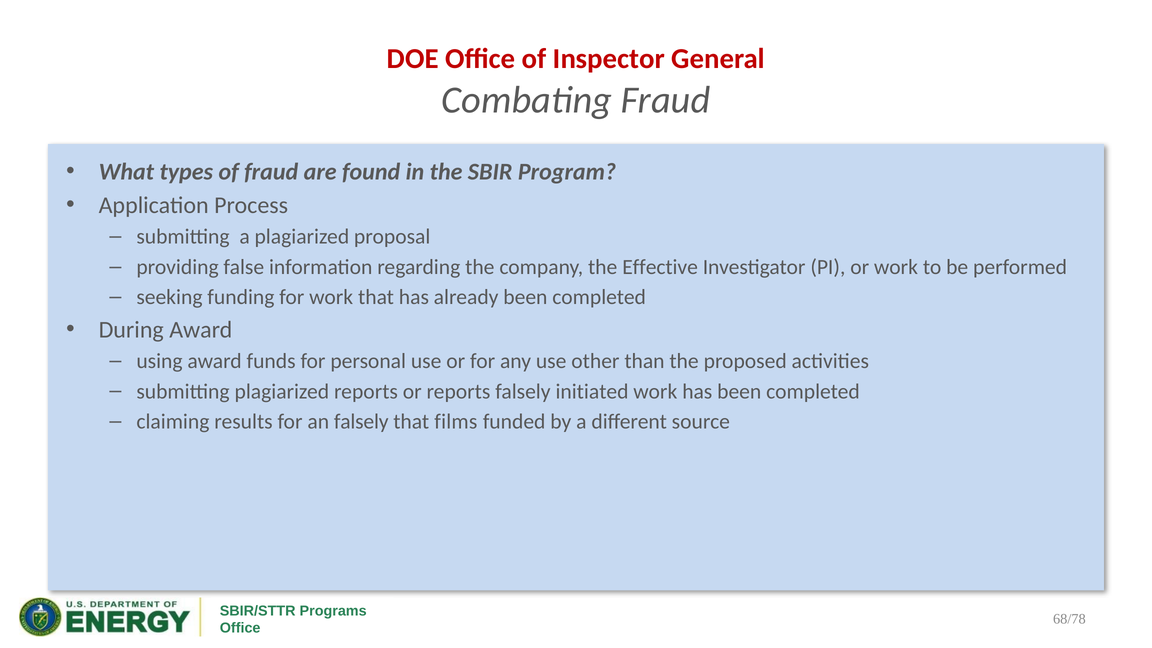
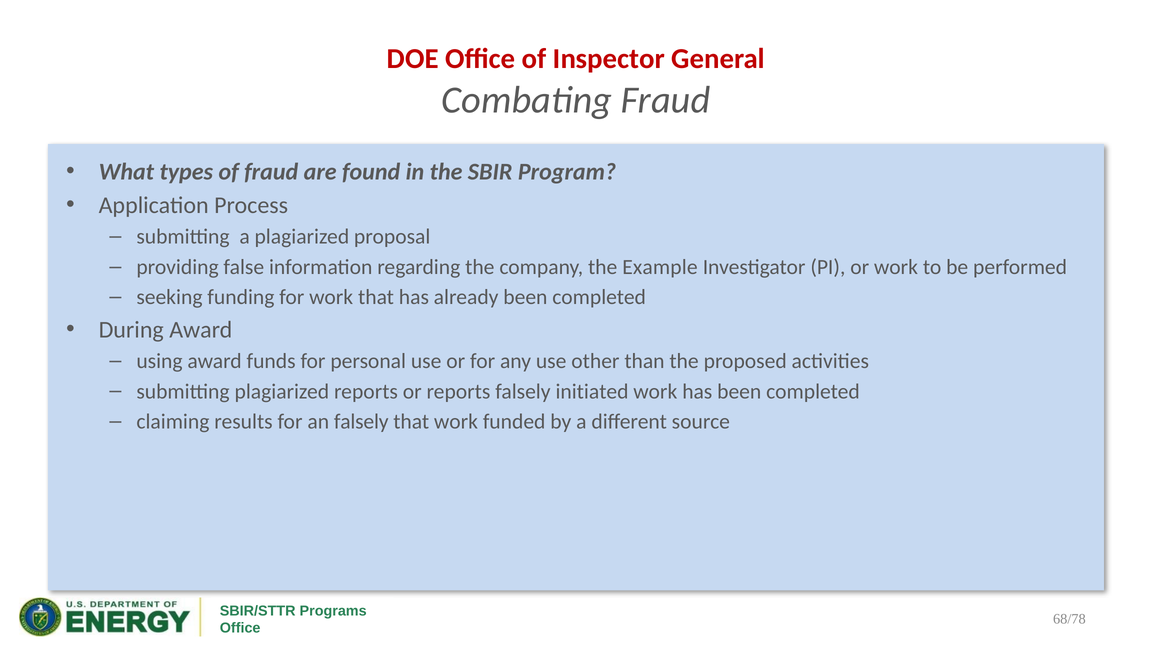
Effective: Effective -> Example
that films: films -> work
